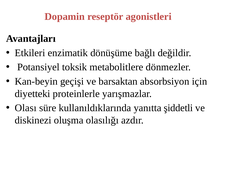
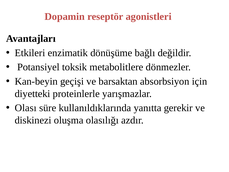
şiddetli: şiddetli -> gerekir
